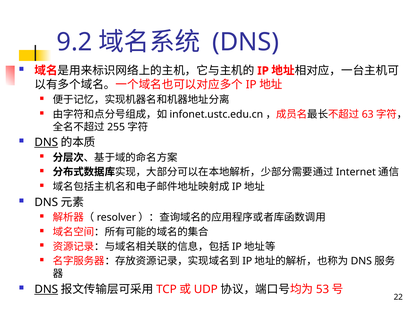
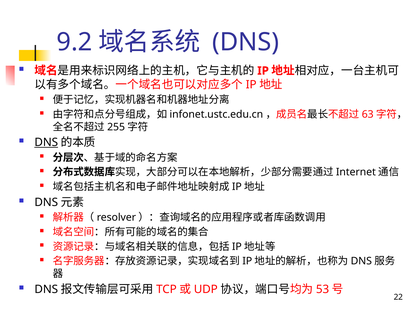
DNS at (46, 289) underline: present -> none
